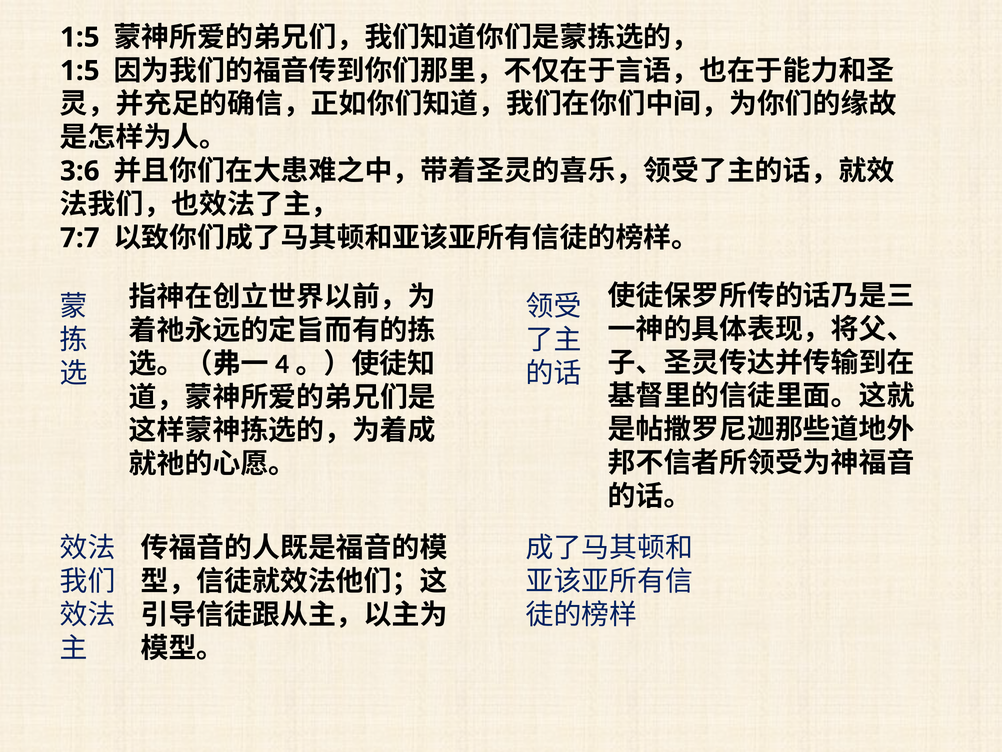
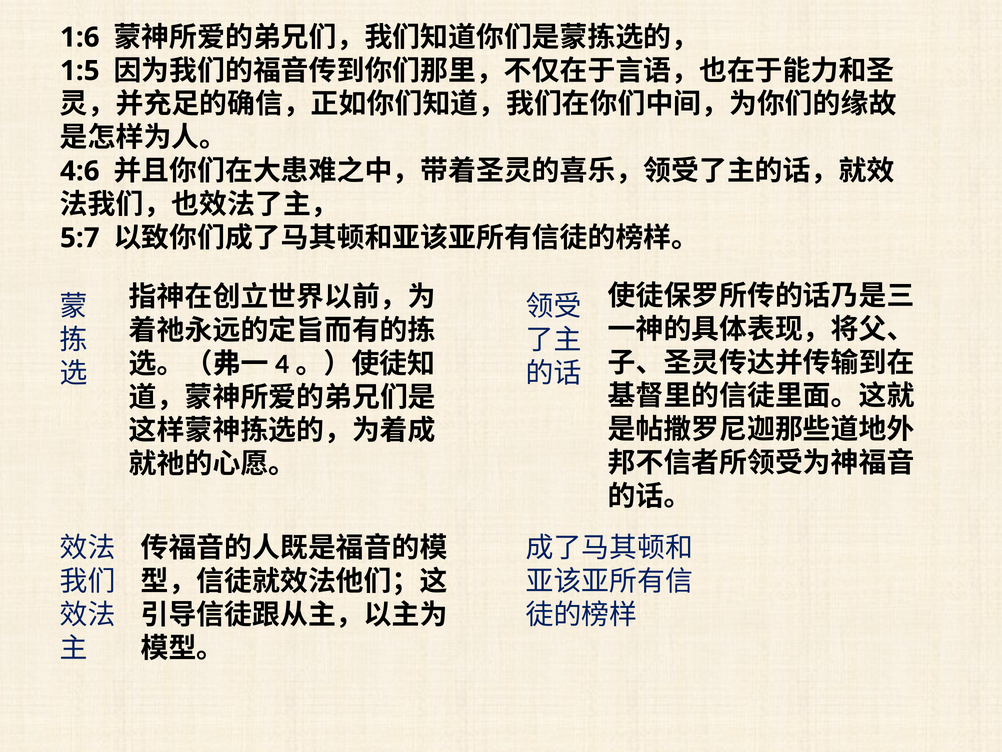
1:5 at (80, 37): 1:5 -> 1:6
3:6: 3:6 -> 4:6
7:7: 7:7 -> 5:7
